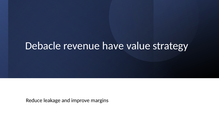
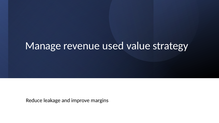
Debacle: Debacle -> Manage
have: have -> used
